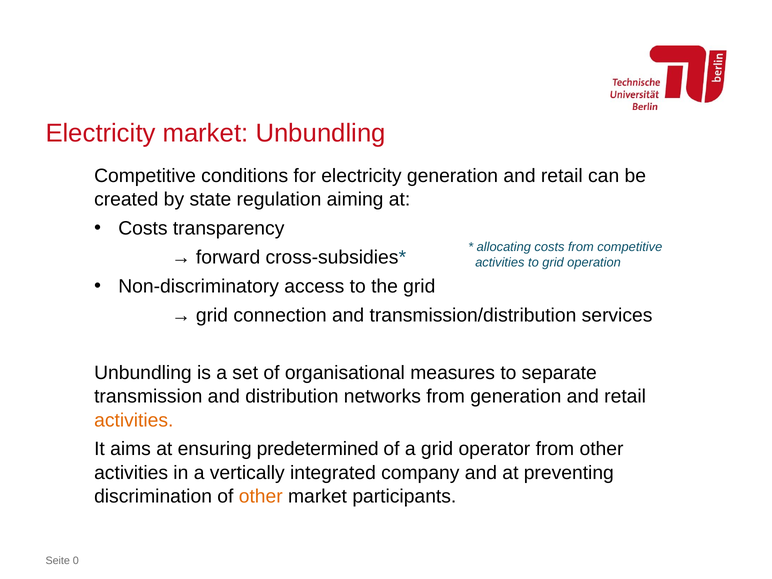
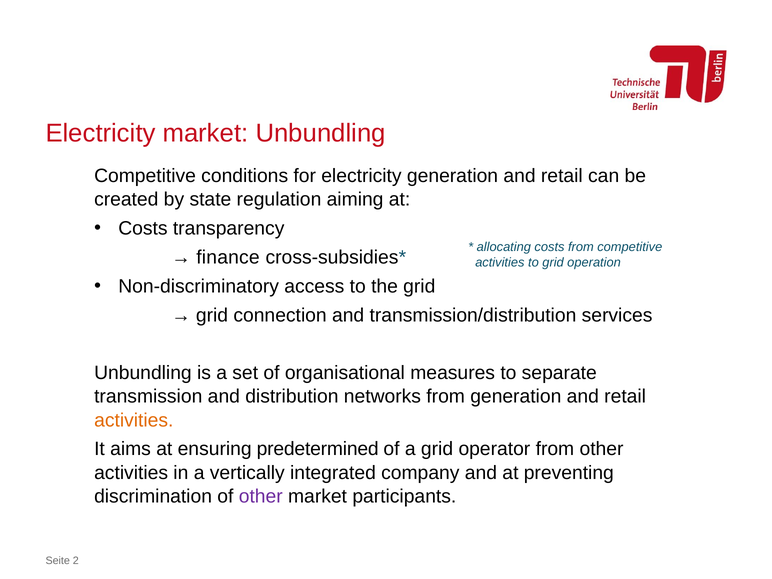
forward: forward -> finance
other at (261, 496) colour: orange -> purple
0: 0 -> 2
